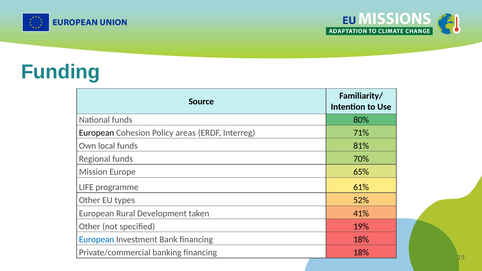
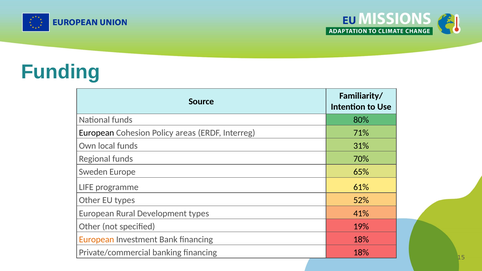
81%: 81% -> 31%
Mission: Mission -> Sweden
Development taken: taken -> types
European at (97, 240) colour: blue -> orange
